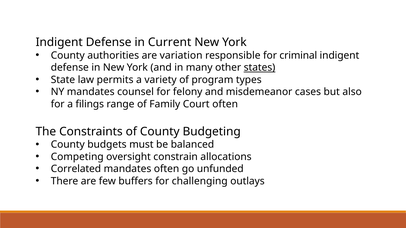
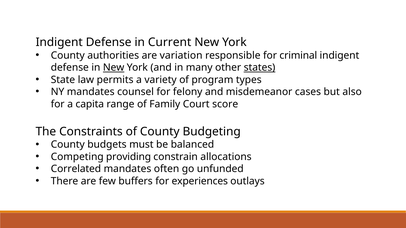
New at (114, 68) underline: none -> present
filings: filings -> capita
Court often: often -> score
oversight: oversight -> providing
challenging: challenging -> experiences
